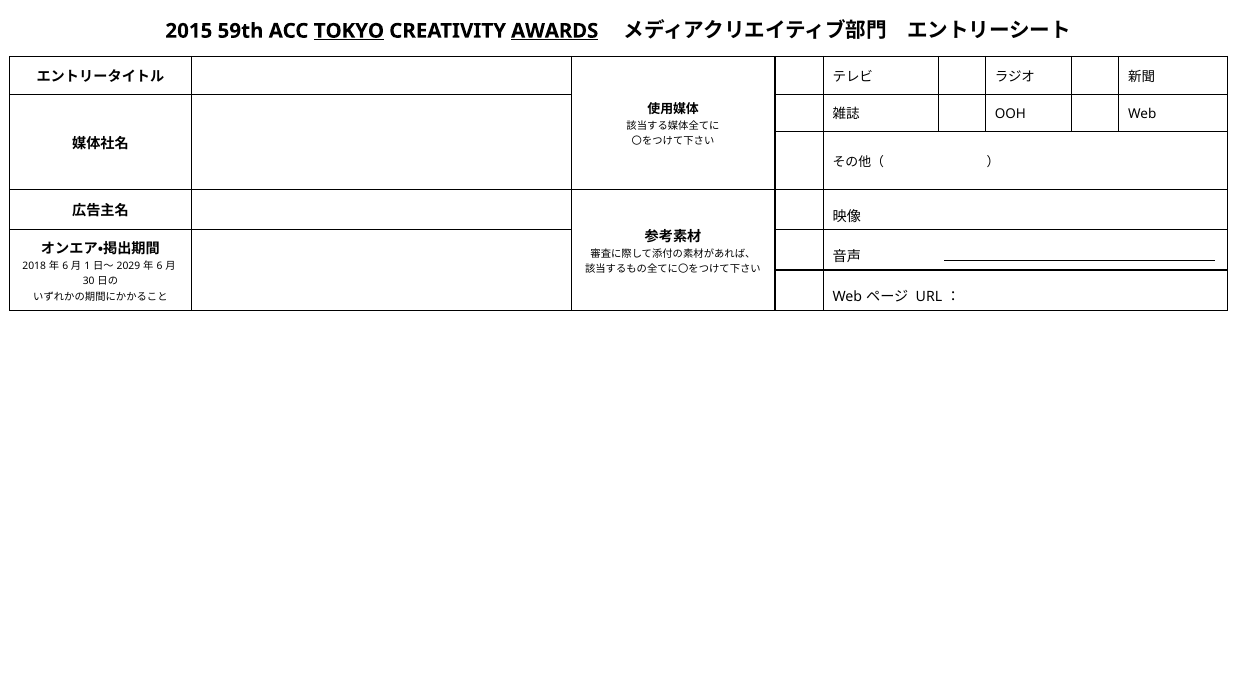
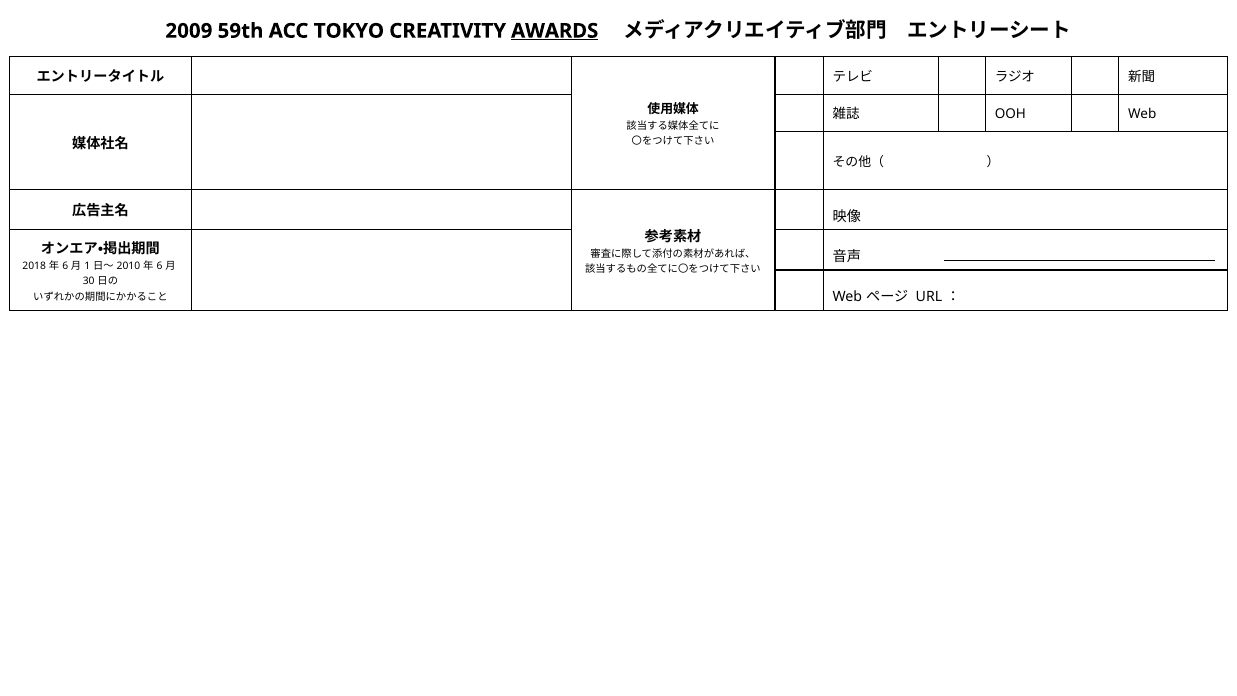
2015: 2015 -> 2009
TOKYO underline: present -> none
2029: 2029 -> 2010
